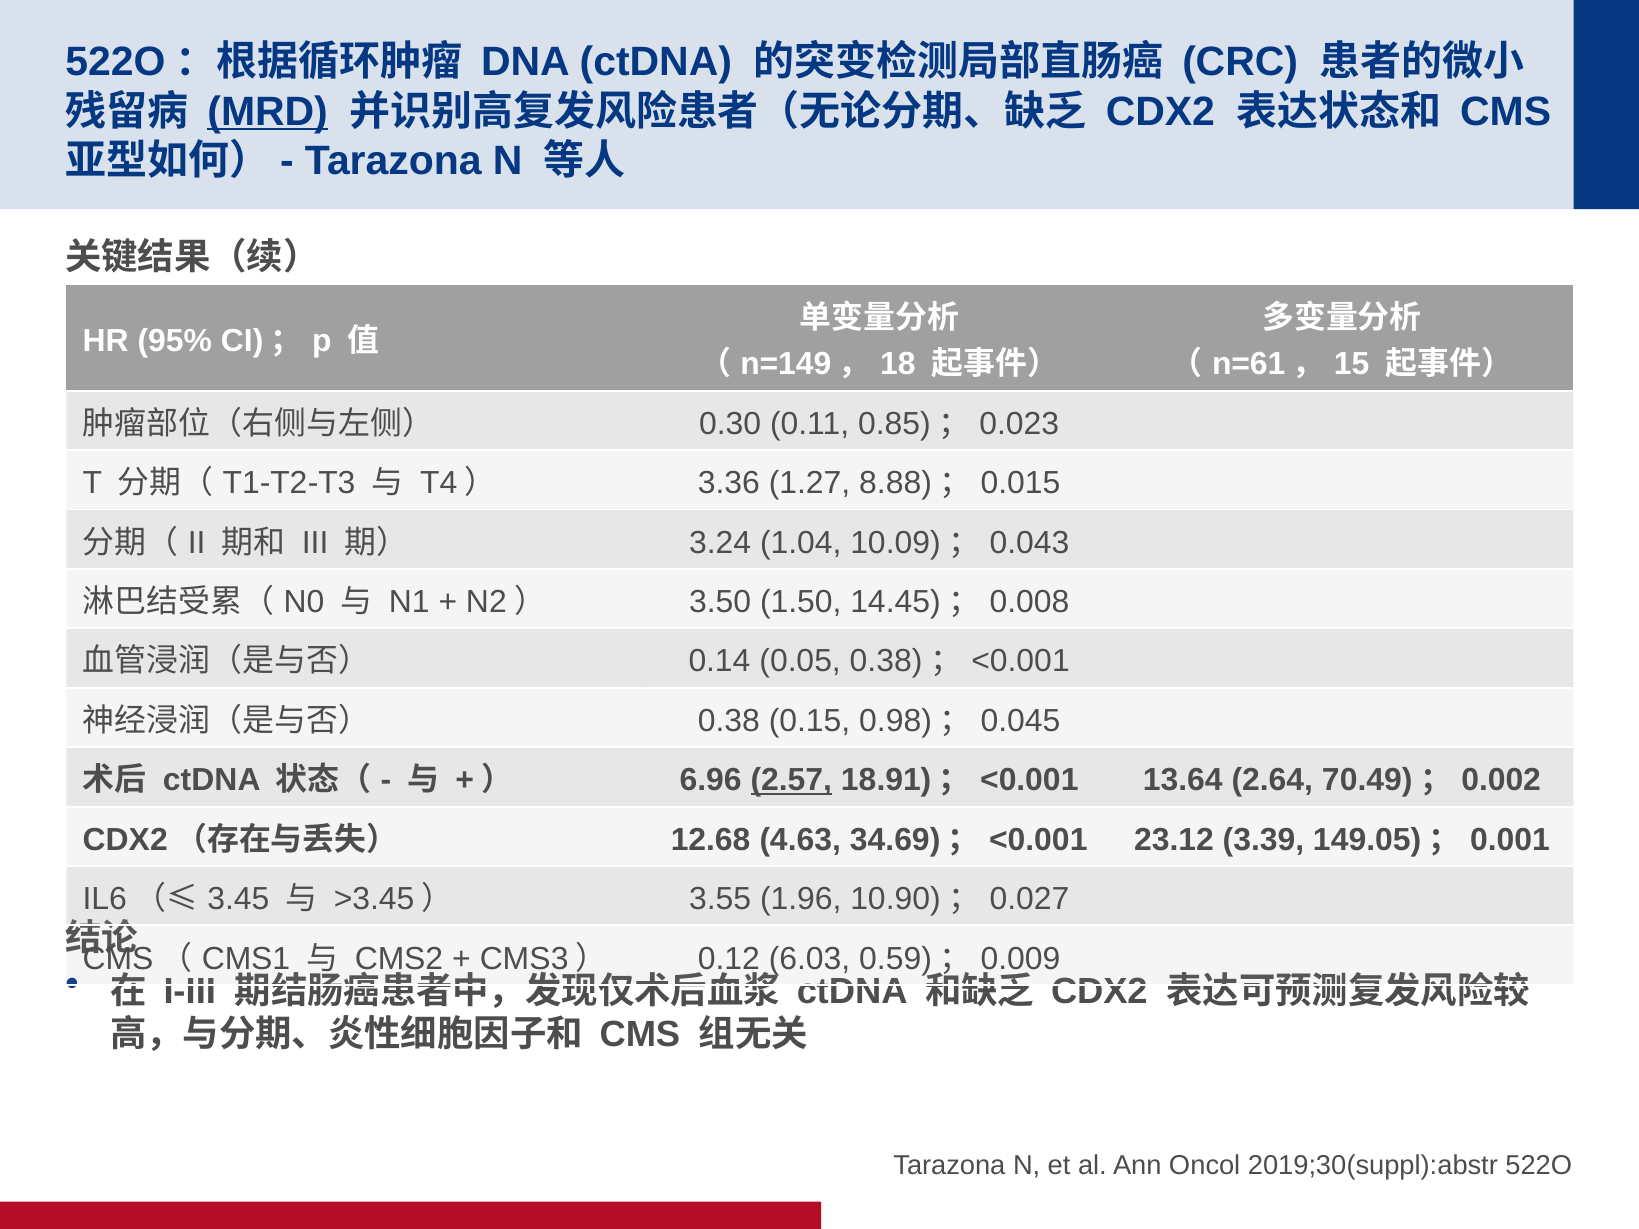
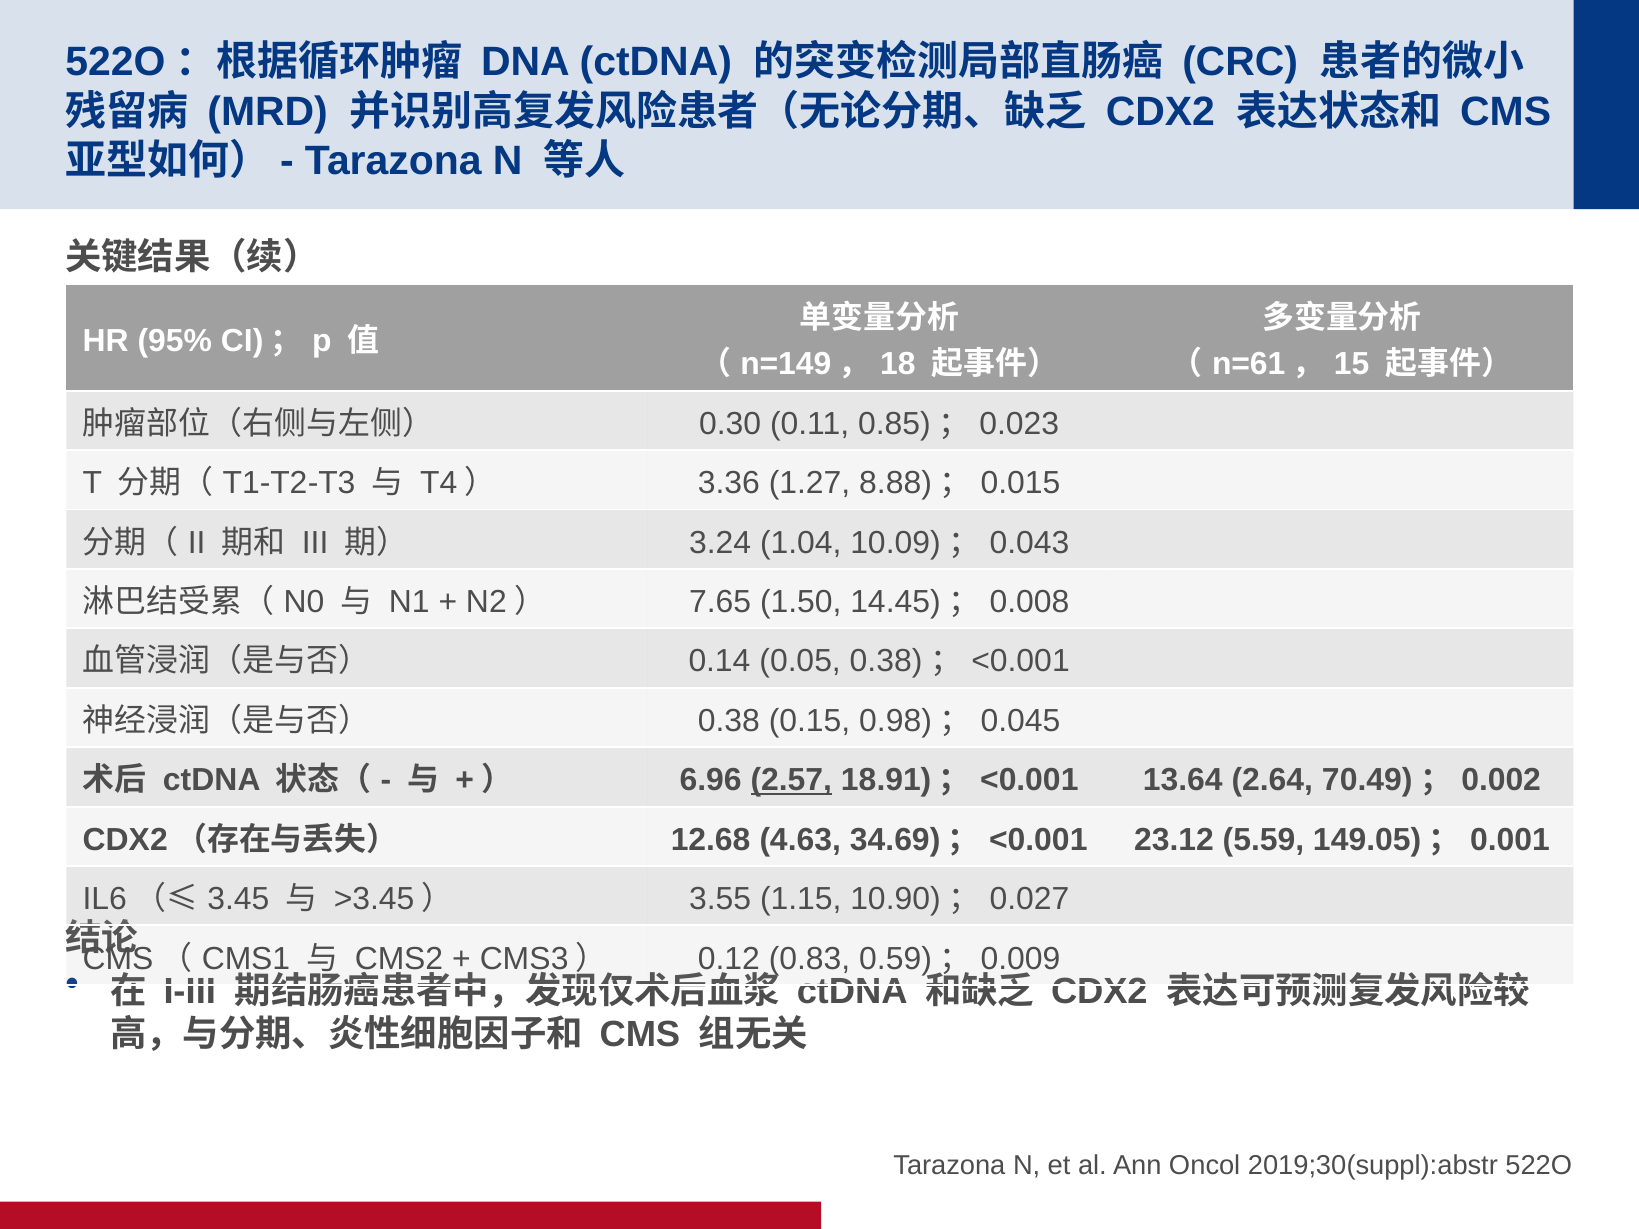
MRD underline: present -> none
3.50: 3.50 -> 7.65
3.39: 3.39 -> 5.59
1.96: 1.96 -> 1.15
6.03: 6.03 -> 0.83
